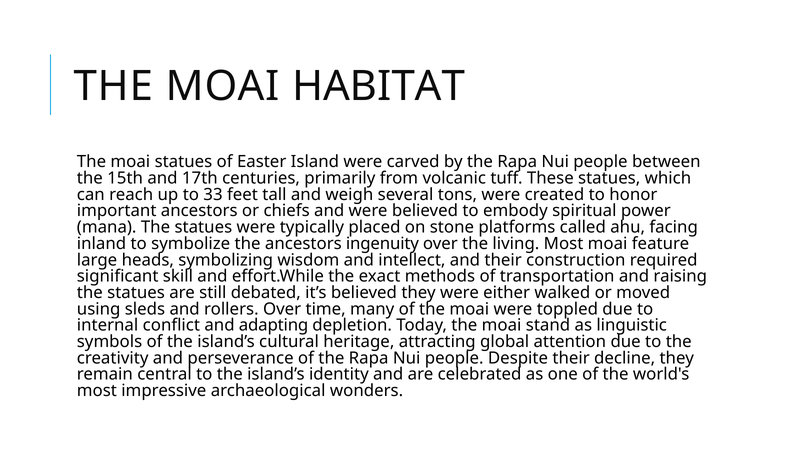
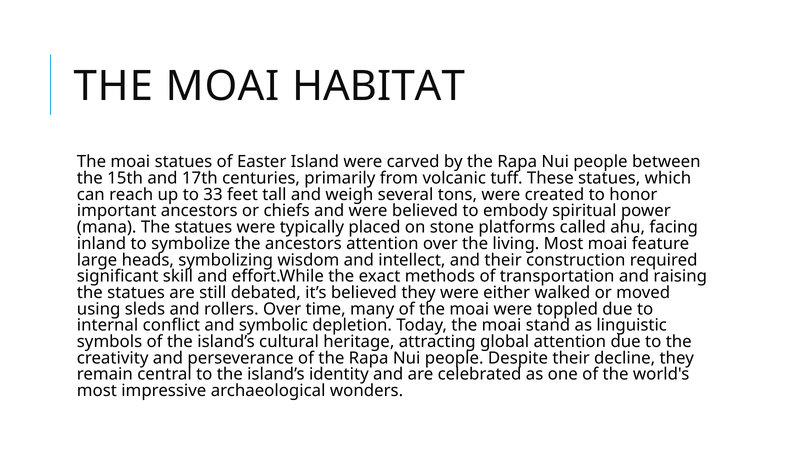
ancestors ingenuity: ingenuity -> attention
adapting: adapting -> symbolic
